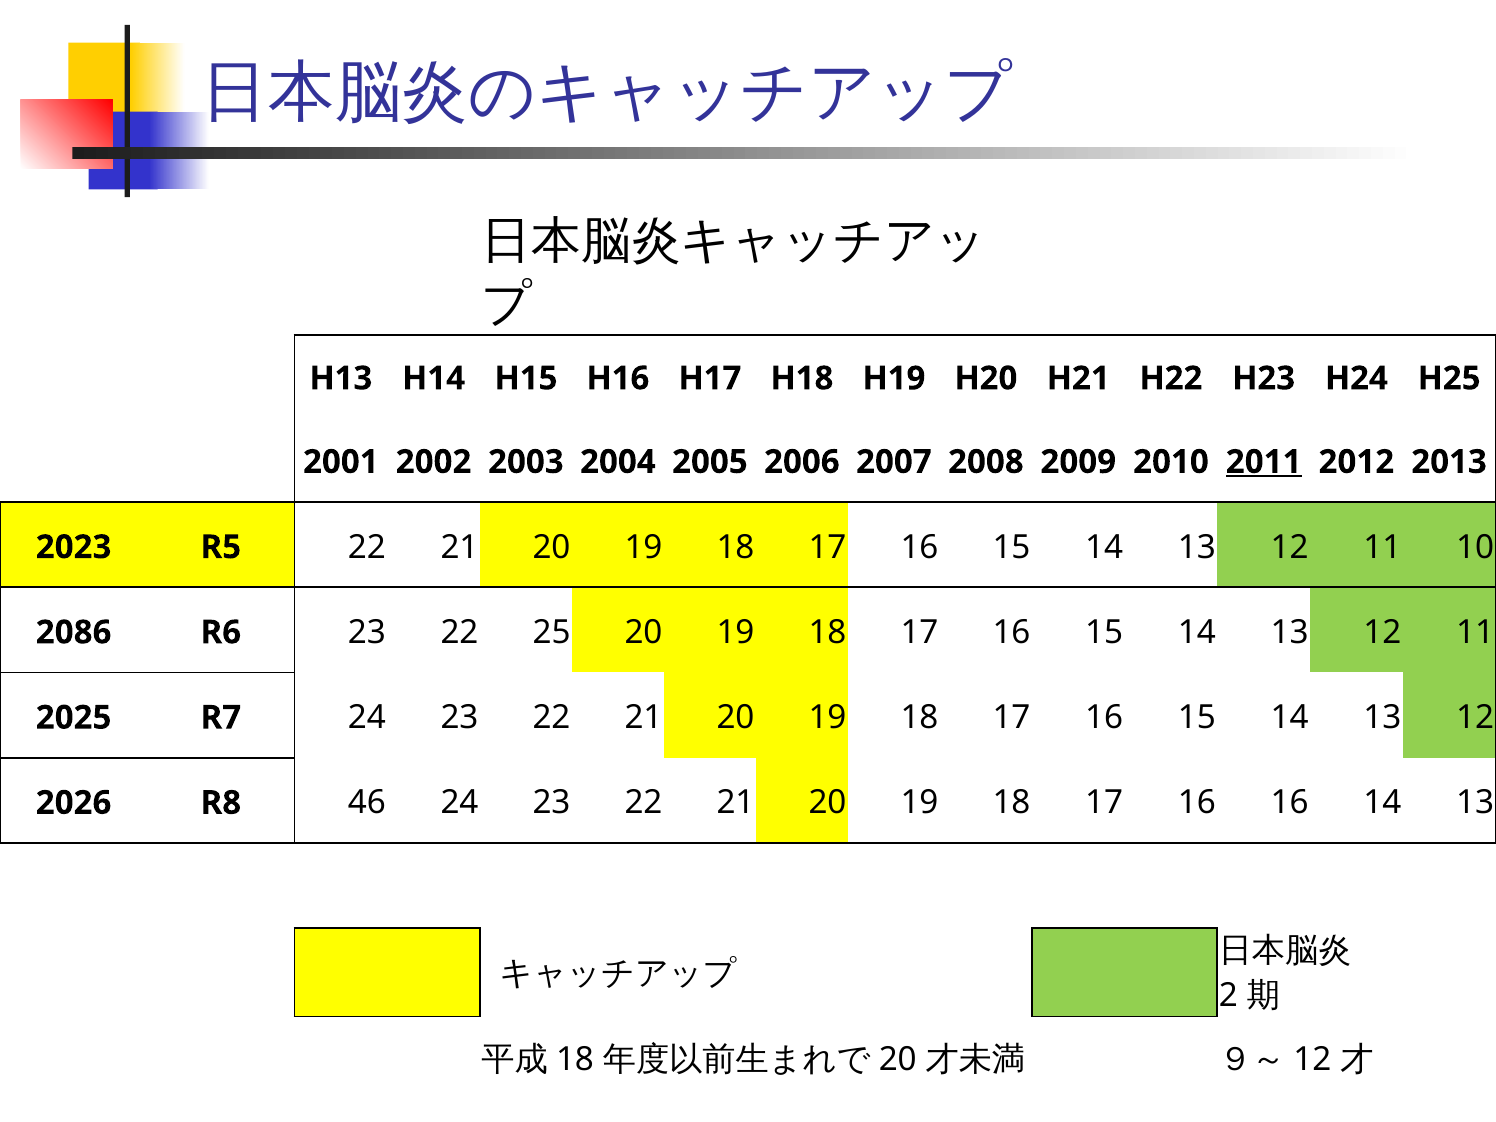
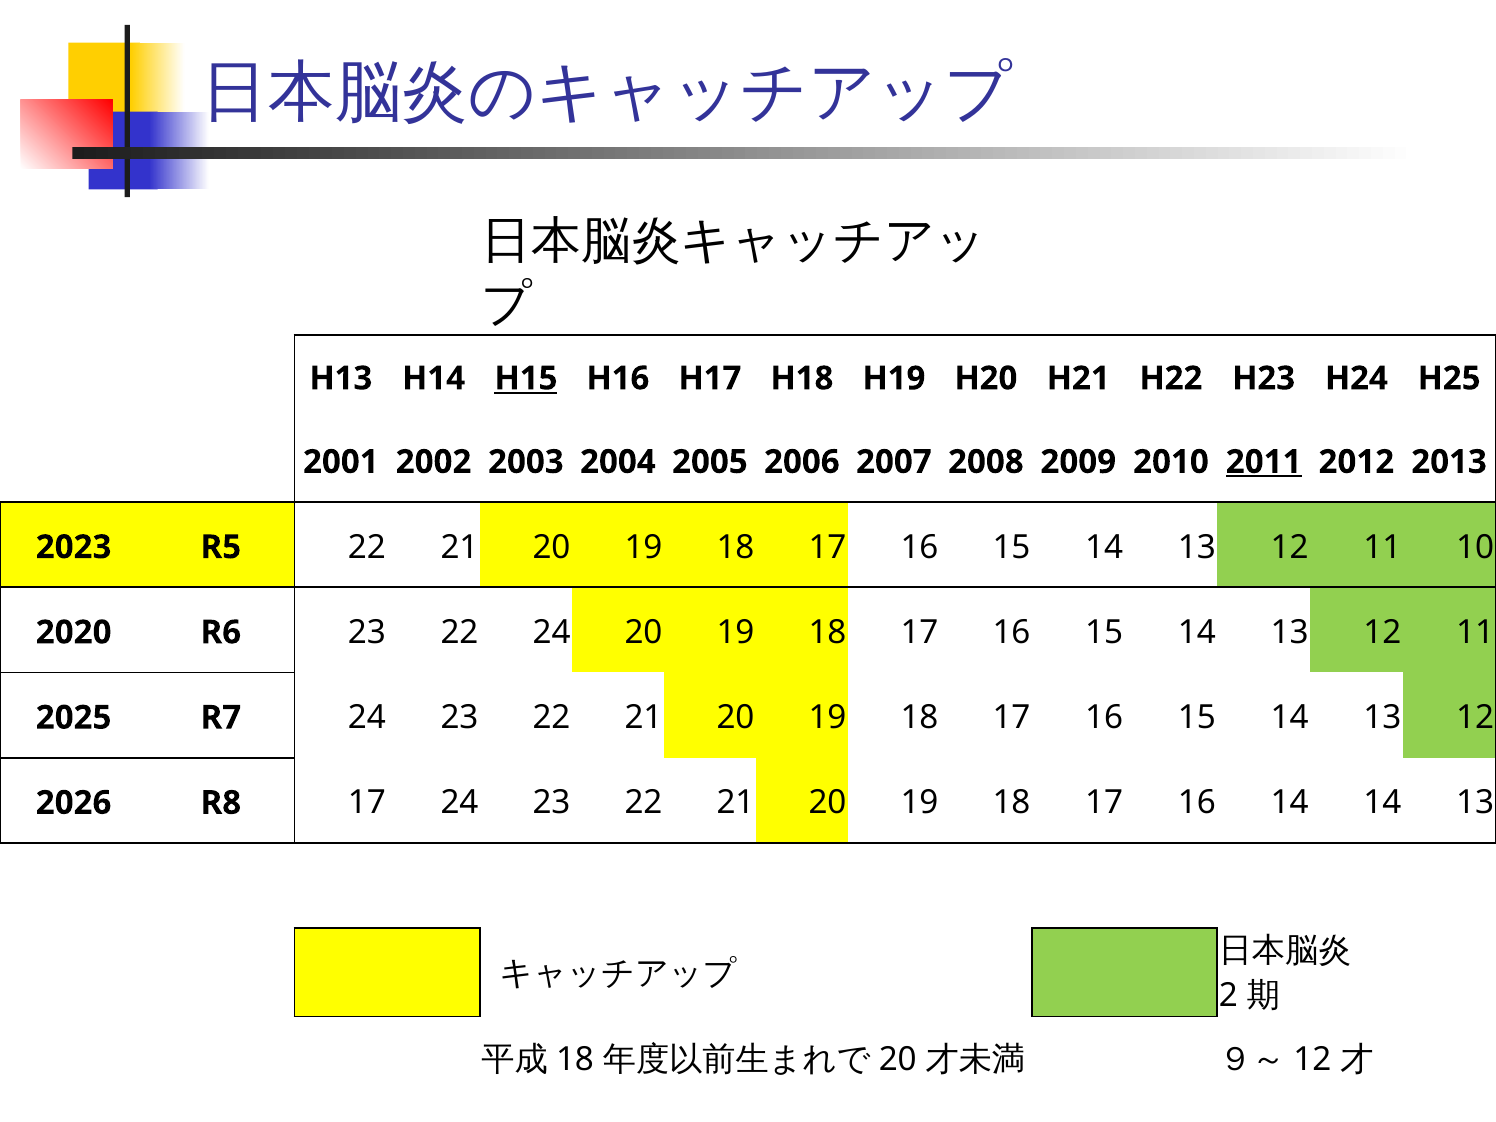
H15 underline: none -> present
2086: 2086 -> 2020
22 25: 25 -> 24
R8 46: 46 -> 17
16 16: 16 -> 14
